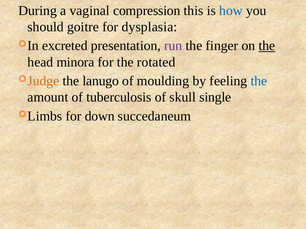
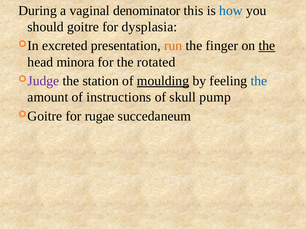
compression: compression -> denominator
run colour: purple -> orange
Judge colour: orange -> purple
lanugo: lanugo -> station
moulding underline: none -> present
tuberculosis: tuberculosis -> instructions
single: single -> pump
Limbs at (45, 116): Limbs -> Goitre
down: down -> rugae
